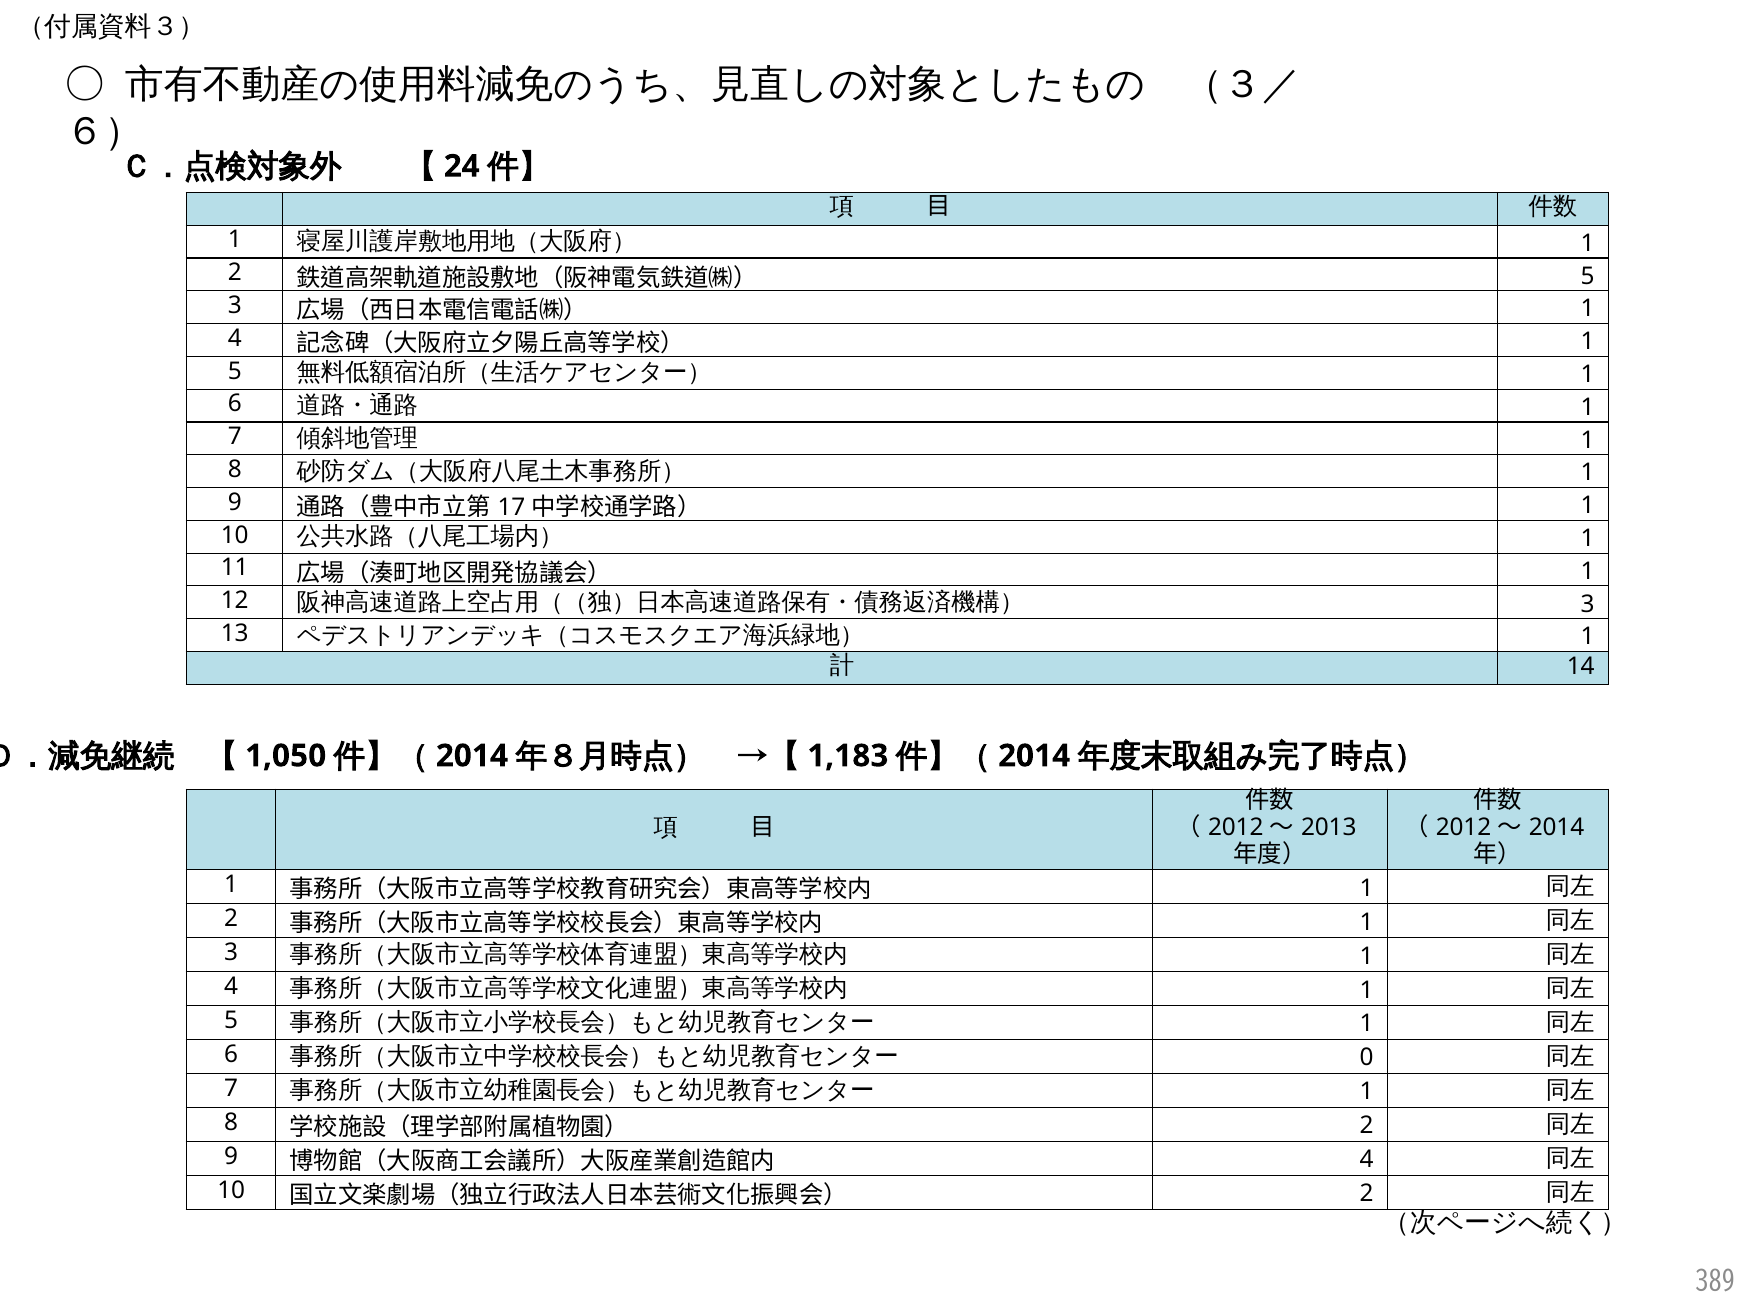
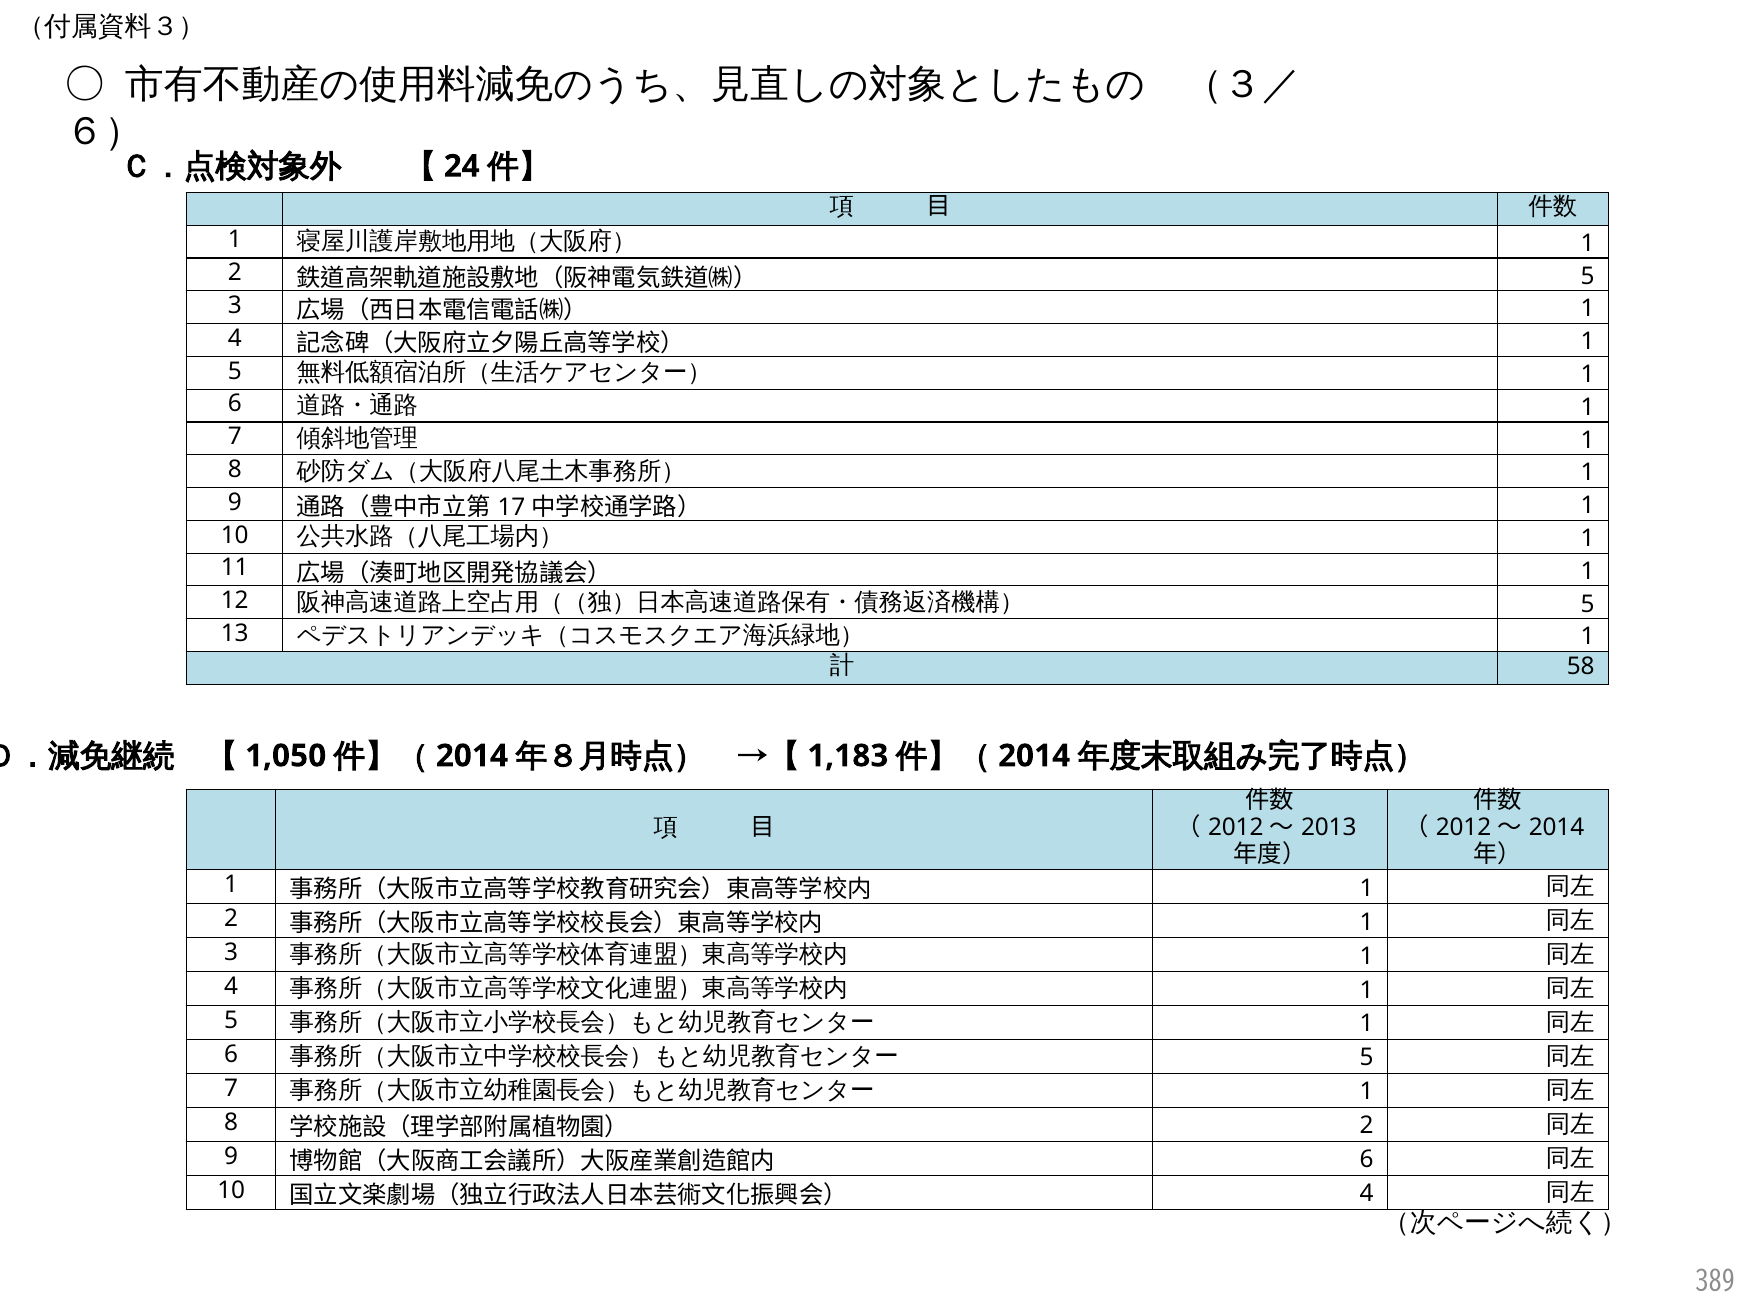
3 at (1588, 604): 3 -> 5
14: 14 -> 58
0 at (1367, 1058): 0 -> 5
4 at (1367, 1160): 4 -> 6
2 at (1367, 1194): 2 -> 4
